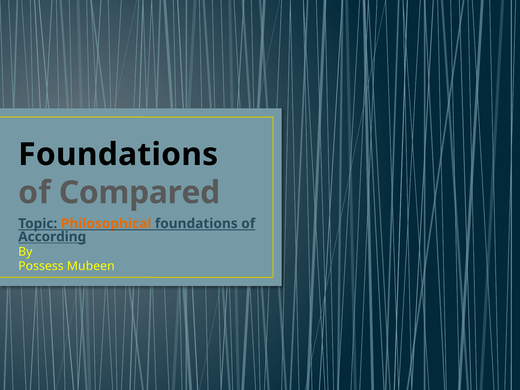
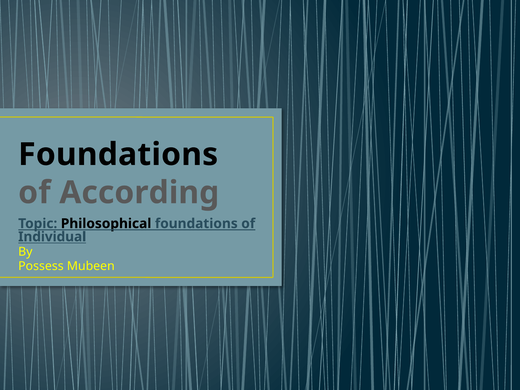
Compared: Compared -> According
Philosophical colour: orange -> black
According: According -> Individual
